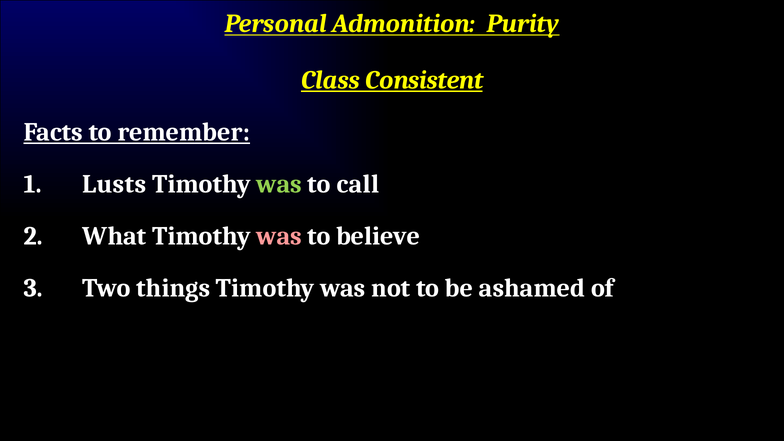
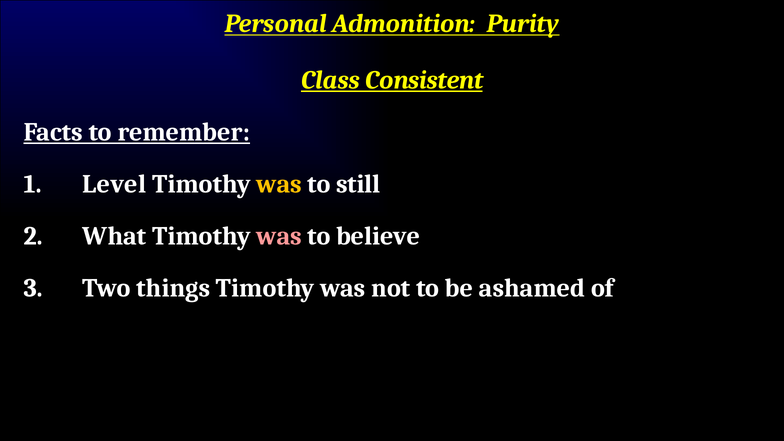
Lusts: Lusts -> Level
was at (279, 184) colour: light green -> yellow
call: call -> still
